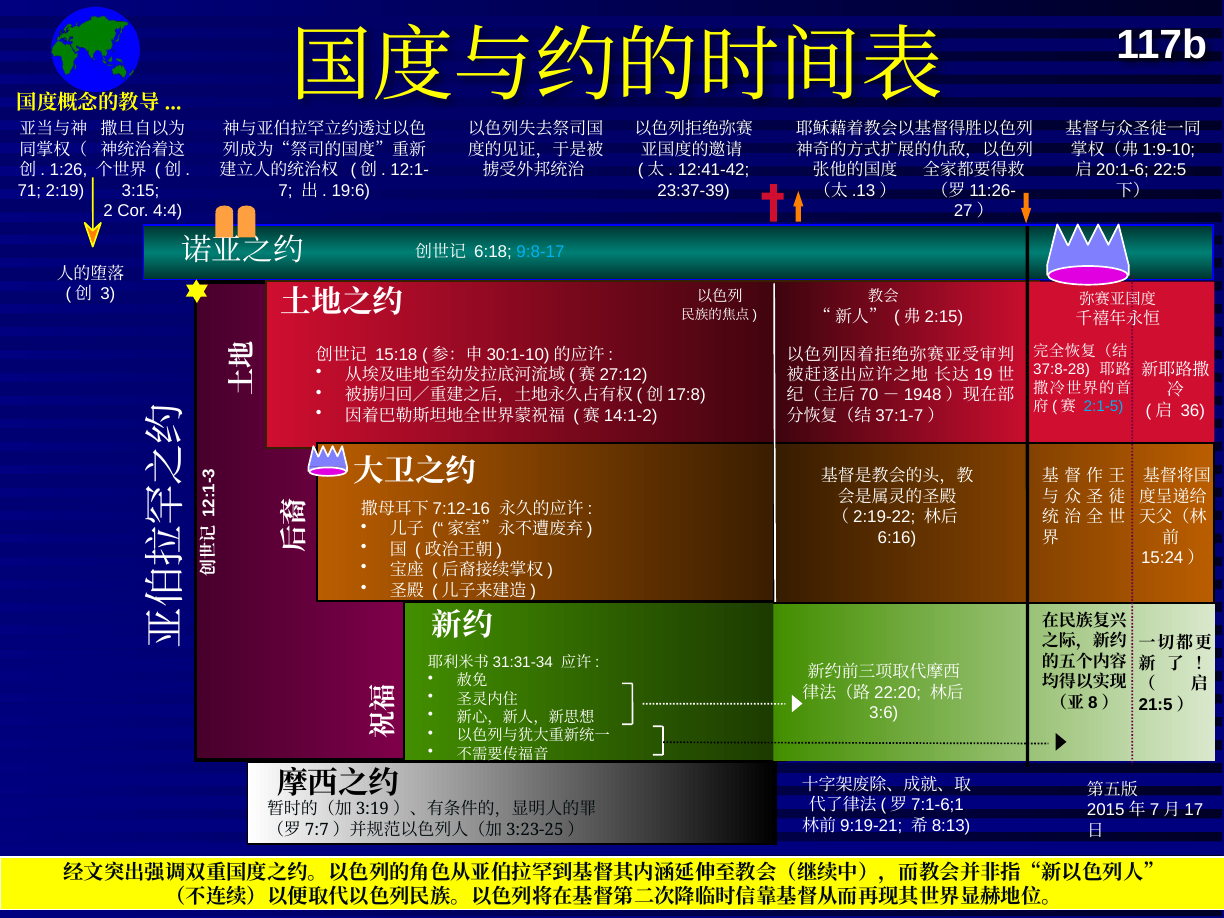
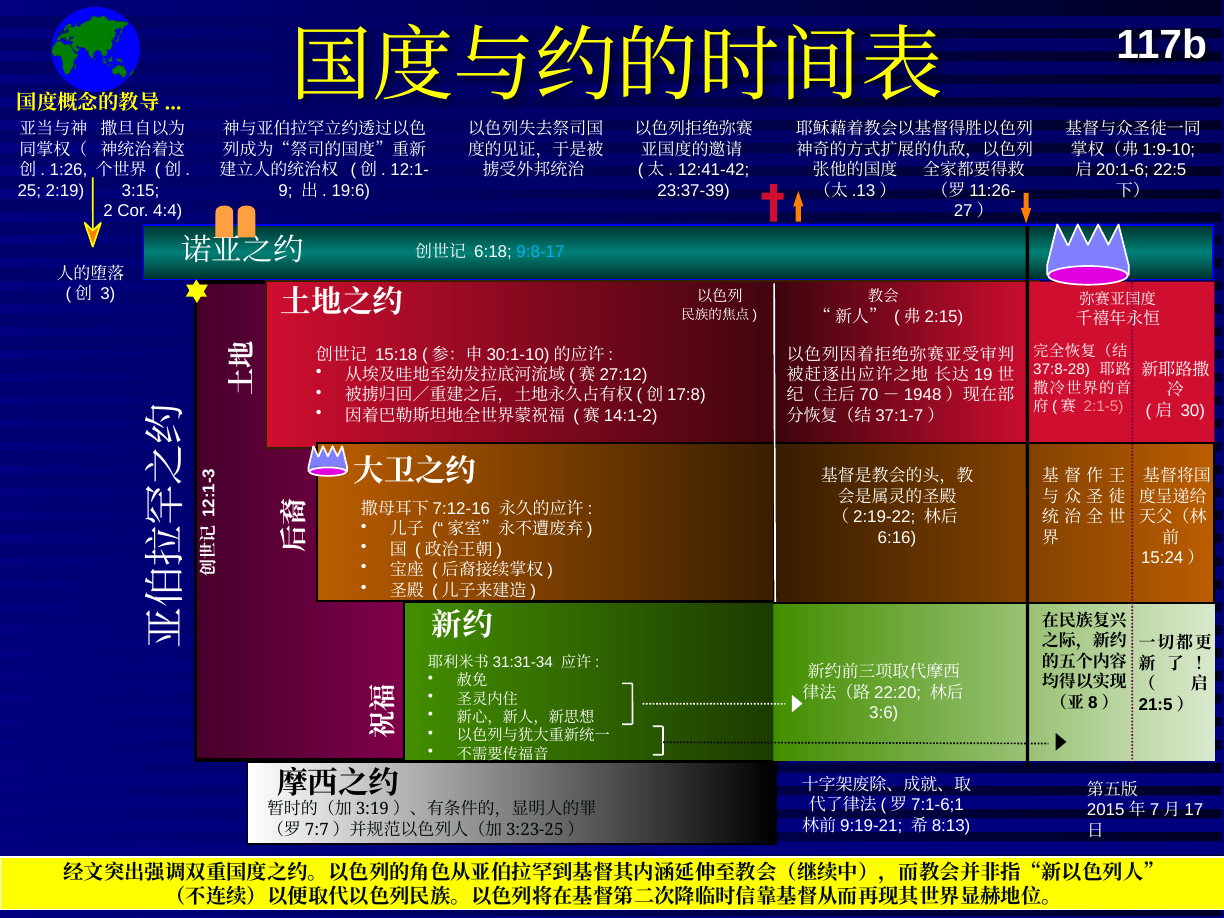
71: 71 -> 25
7: 7 -> 9
2:1-5 colour: light blue -> pink
36: 36 -> 30
